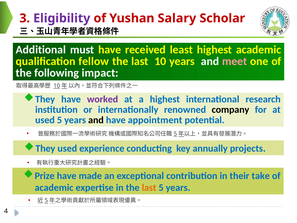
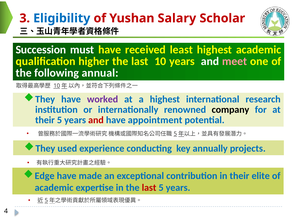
Eligibility colour: purple -> blue
Additional: Additional -> Succession
fellow: fellow -> higher
impact: impact -> annual
used at (45, 120): used -> their
and at (96, 120) colour: black -> red
Prize: Prize -> Edge
take: take -> elite
last at (149, 187) colour: orange -> red
